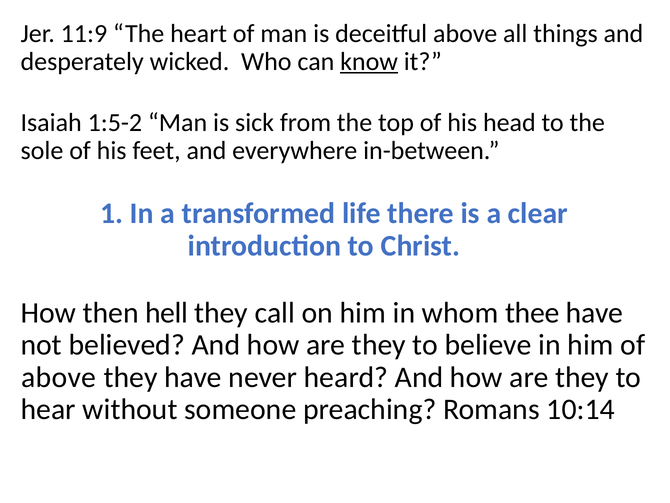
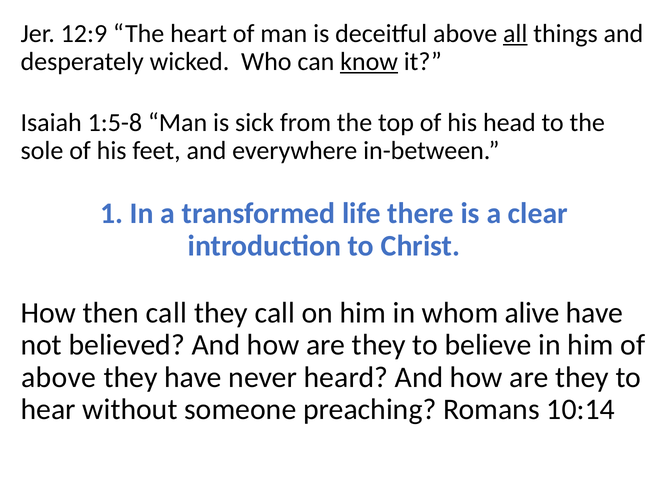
11:9: 11:9 -> 12:9
all underline: none -> present
1:5-2: 1:5-2 -> 1:5-8
then hell: hell -> call
thee: thee -> alive
